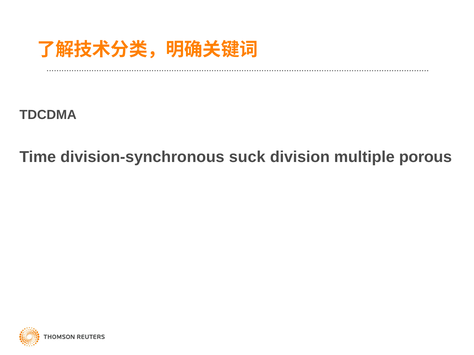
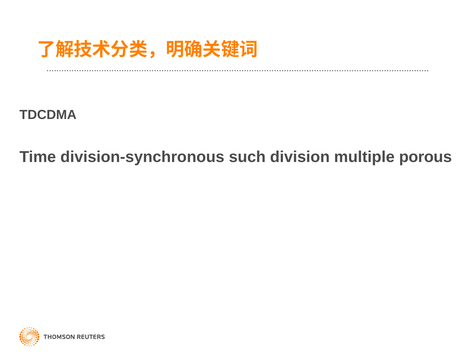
suck: suck -> such
